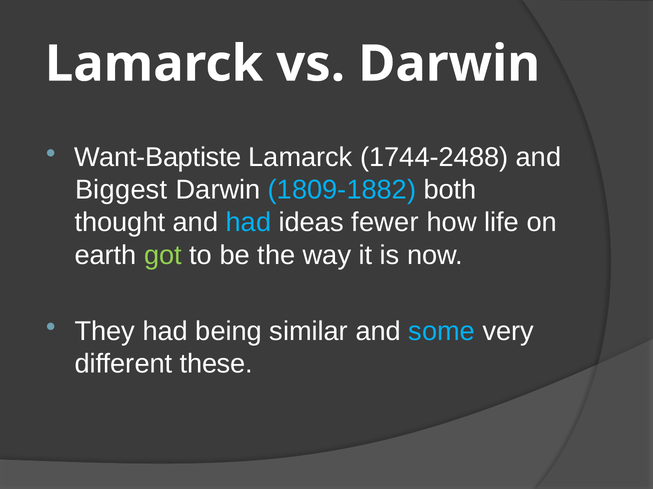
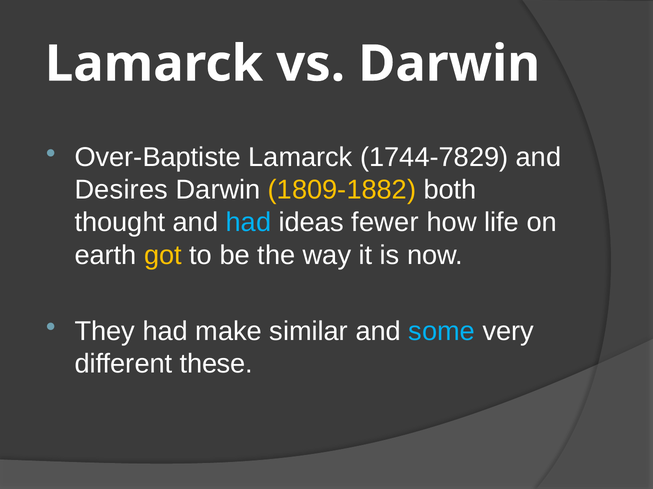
Want-Baptiste: Want-Baptiste -> Over-Baptiste
1744-2488: 1744-2488 -> 1744-7829
Biggest: Biggest -> Desires
1809-1882 colour: light blue -> yellow
got colour: light green -> yellow
being: being -> make
